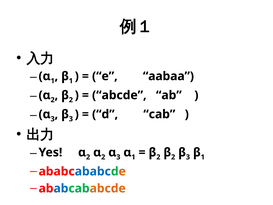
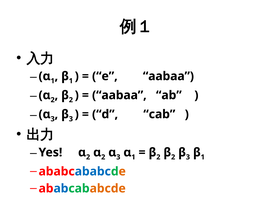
abcde at (119, 95): abcde -> aabaa
